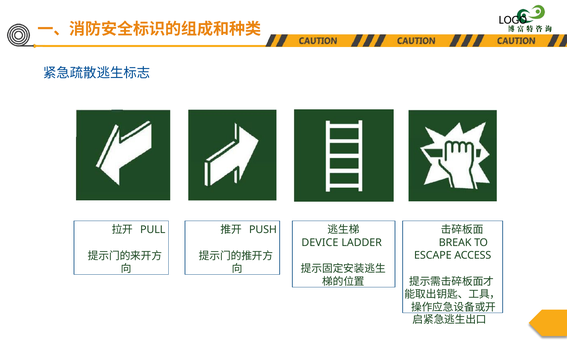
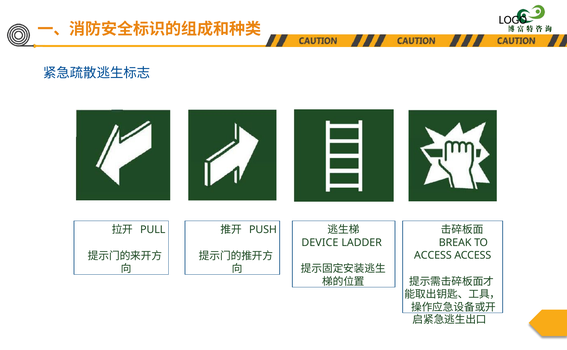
ESCAPE at (433, 255): ESCAPE -> ACCESS
